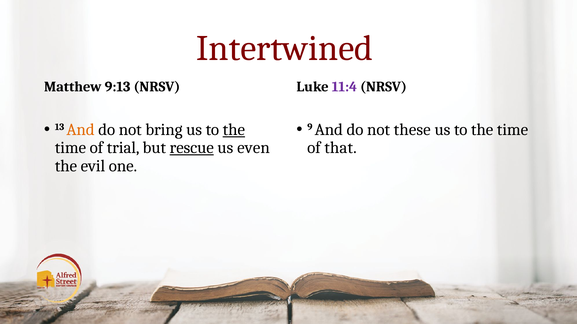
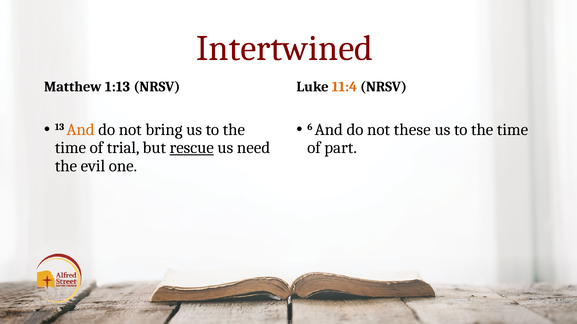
9:13: 9:13 -> 1:13
11:4 colour: purple -> orange
the at (234, 130) underline: present -> none
9: 9 -> 6
even: even -> need
that: that -> part
